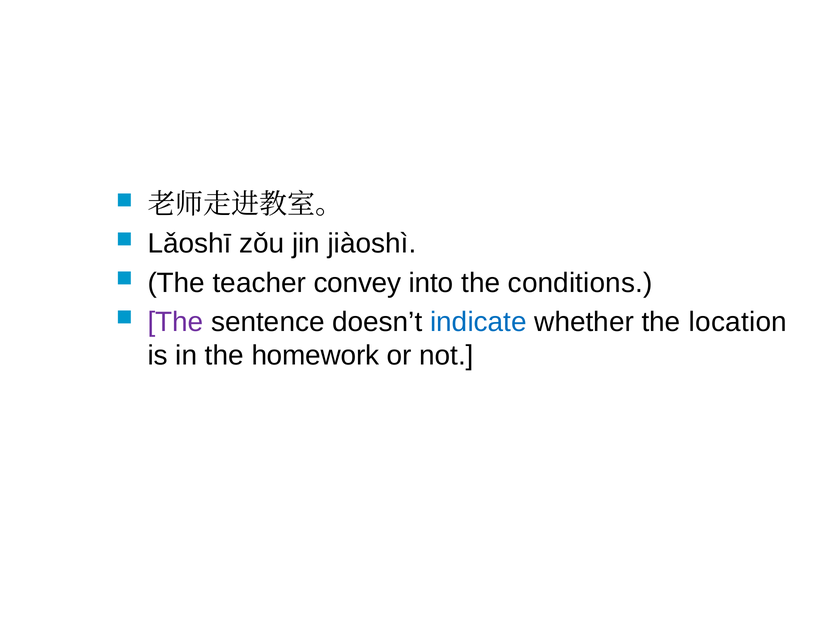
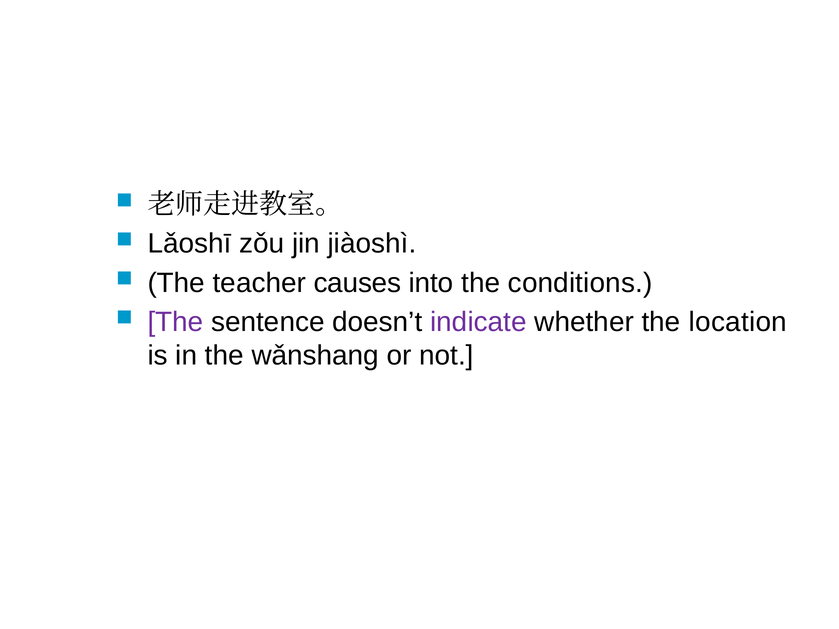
convey: convey -> causes
indicate colour: blue -> purple
homework: homework -> wǎnshang
